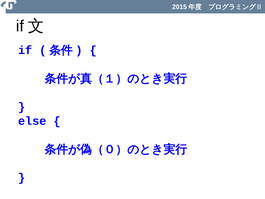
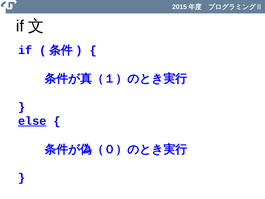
else underline: none -> present
